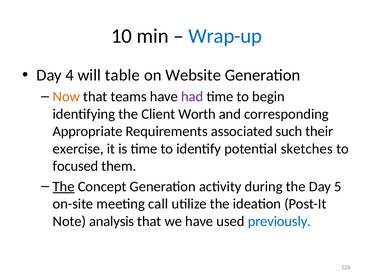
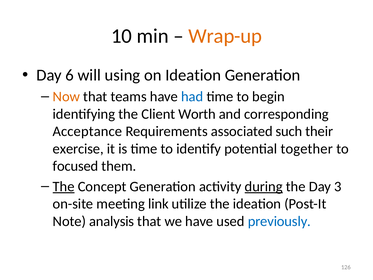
Wrap-up colour: blue -> orange
4: 4 -> 6
table: table -> using
on Website: Website -> Ideation
had colour: purple -> blue
Appropriate: Appropriate -> Acceptance
sketches: sketches -> together
during underline: none -> present
5: 5 -> 3
call: call -> link
